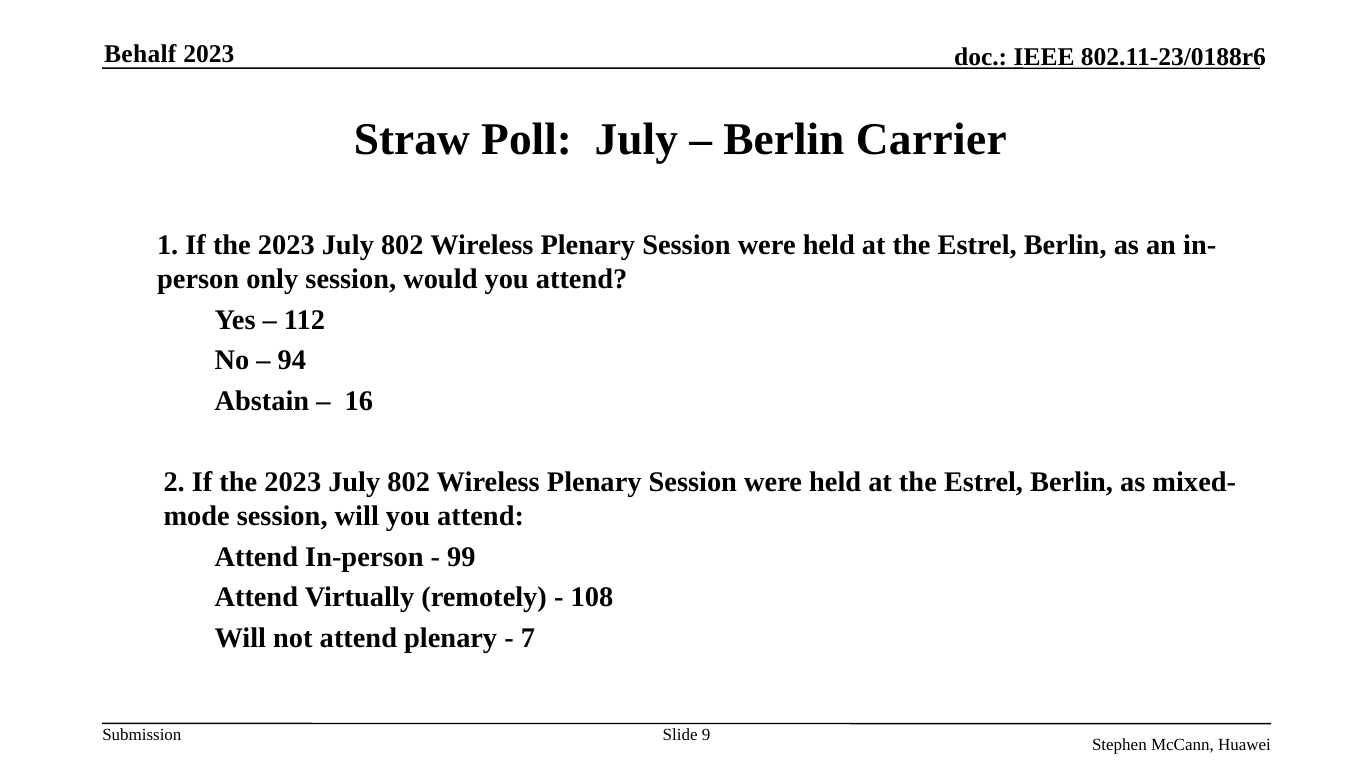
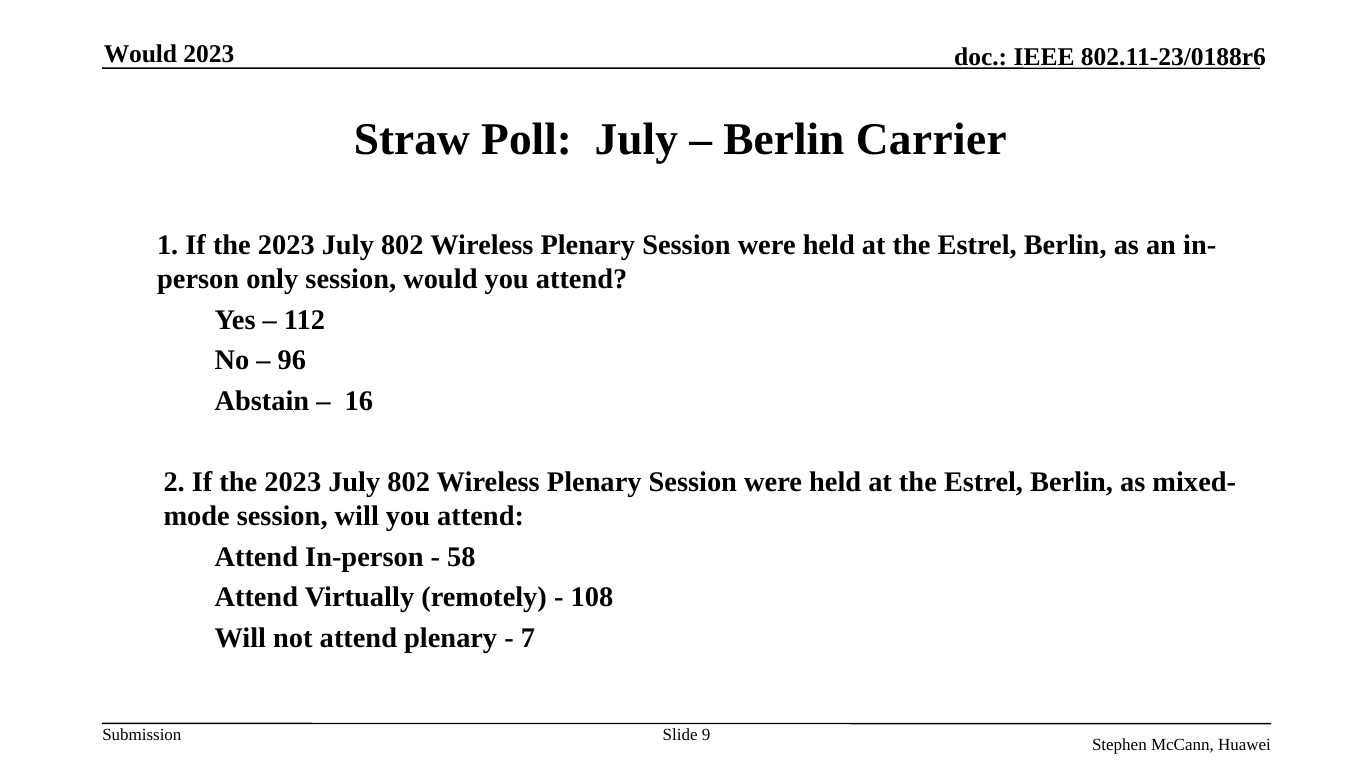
Behalf at (140, 54): Behalf -> Would
94: 94 -> 96
99: 99 -> 58
